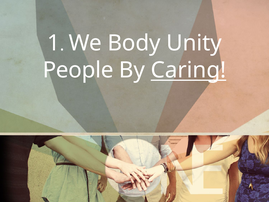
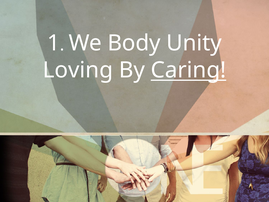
People: People -> Loving
